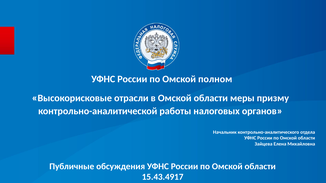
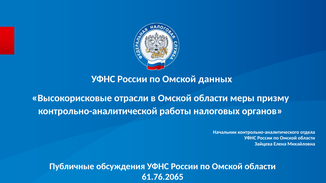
полном: полном -> данных
15.43.4917: 15.43.4917 -> 61.76.2065
